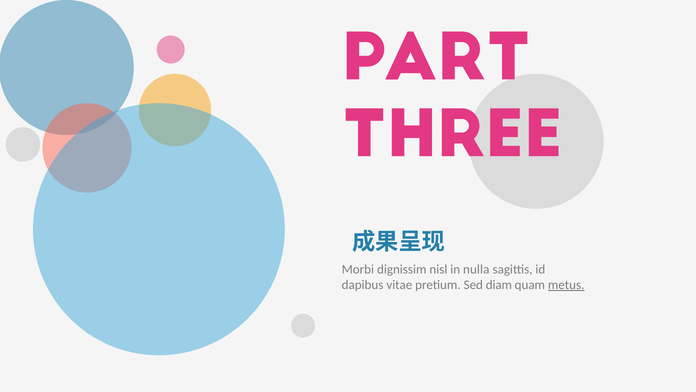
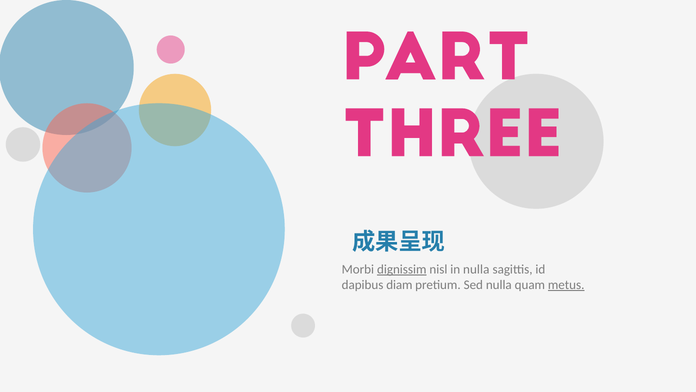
dignissim underline: none -> present
vitae: vitae -> diam
Sed diam: diam -> nulla
